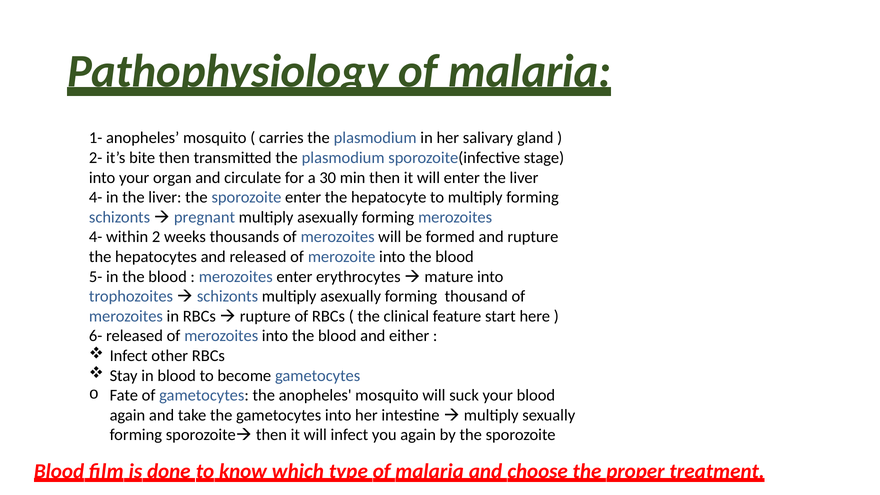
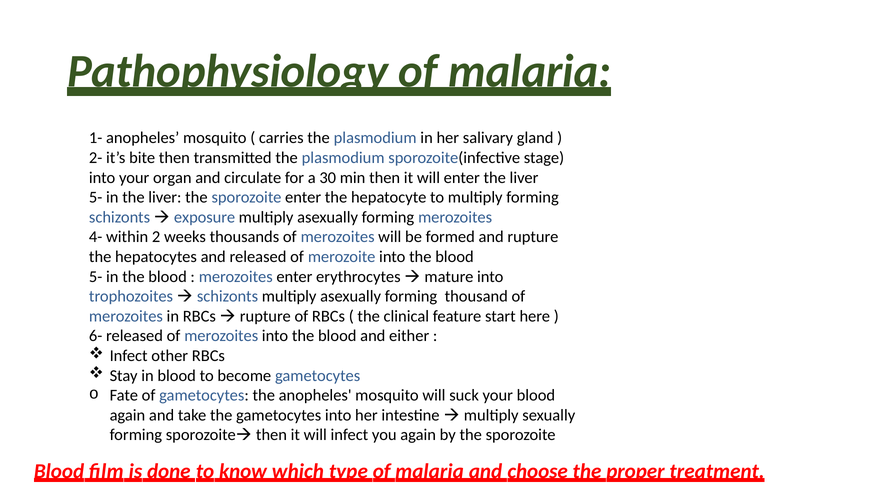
4- at (96, 197): 4- -> 5-
pregnant: pregnant -> exposure
